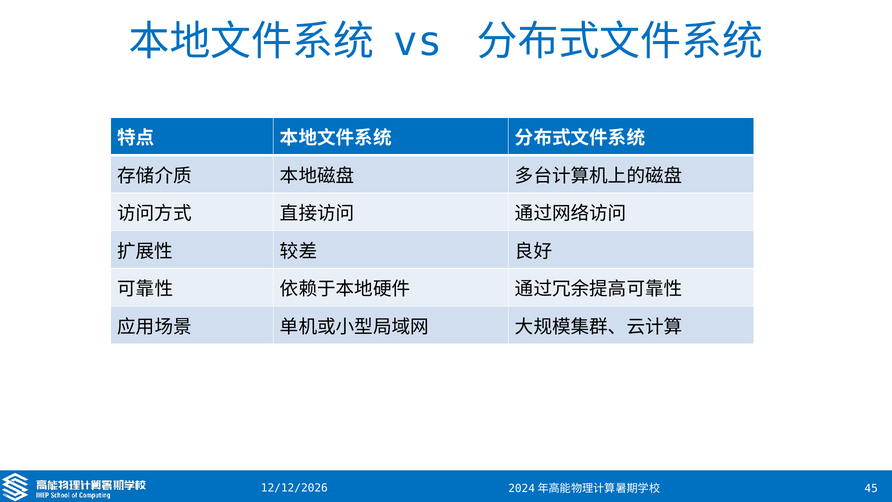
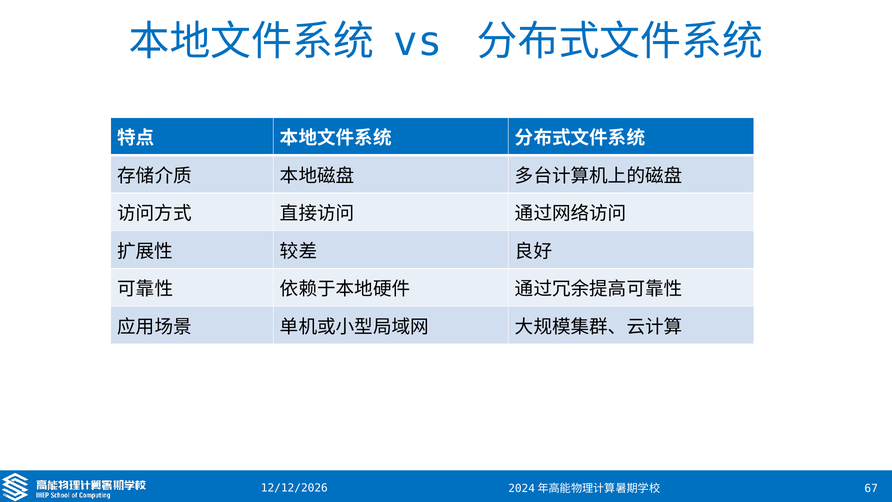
45: 45 -> 67
